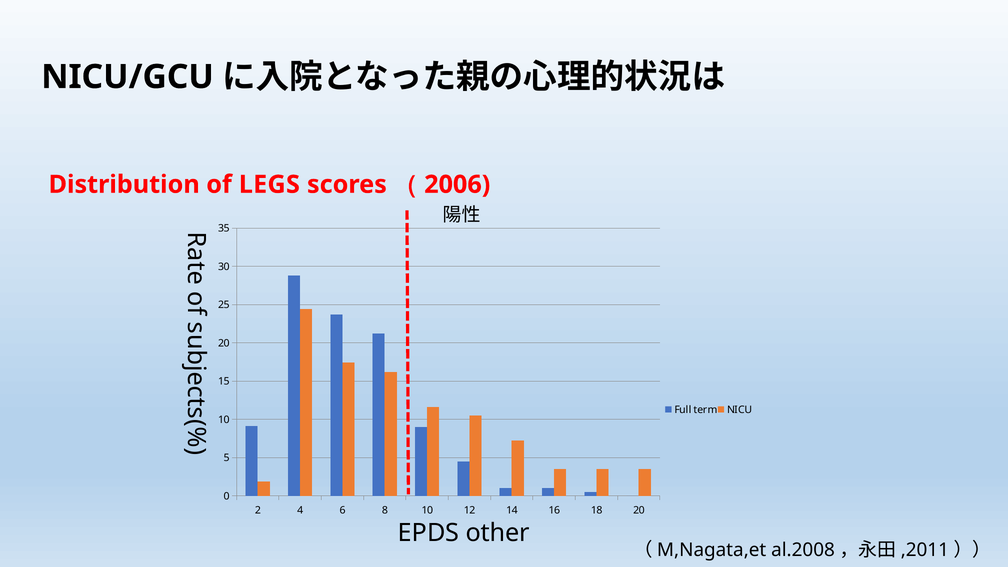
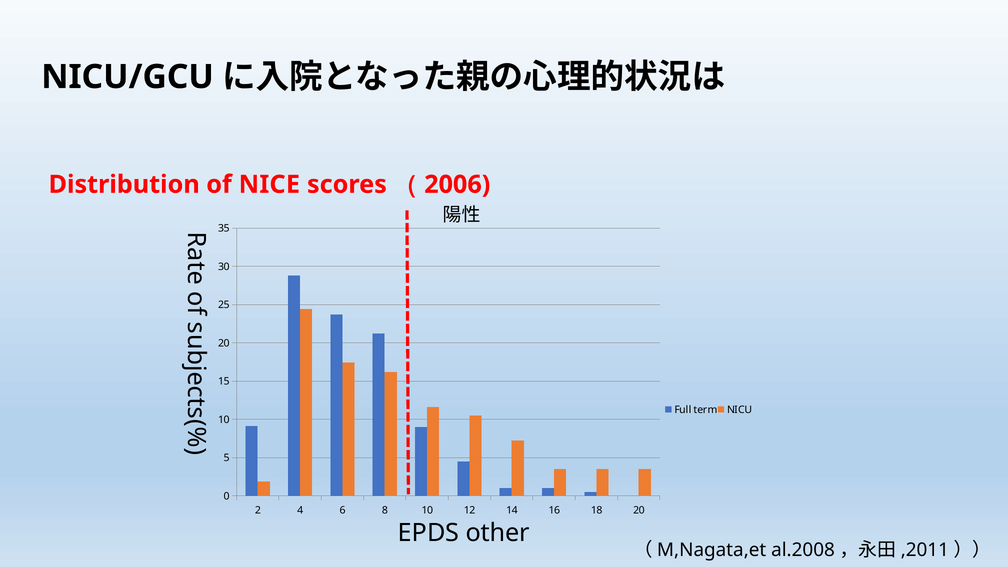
LEGS: LEGS -> NICE
